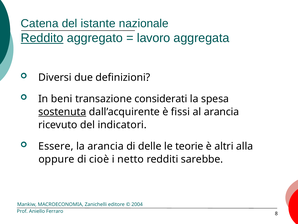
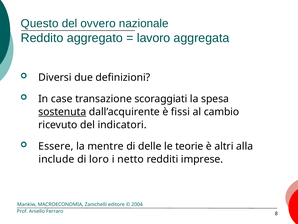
Catena: Catena -> Questo
istante: istante -> ovvero
Reddito underline: present -> none
beni: beni -> case
considerati: considerati -> scoraggiati
al arancia: arancia -> cambio
la arancia: arancia -> mentre
oppure: oppure -> include
cioè: cioè -> loro
sarebbe: sarebbe -> imprese
